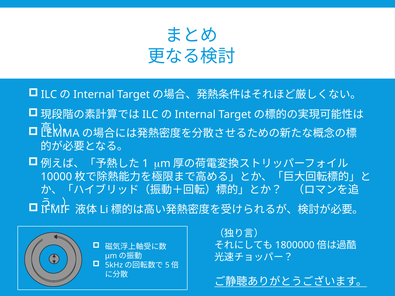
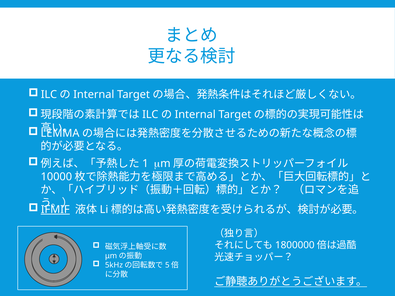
IFMIF underline: none -> present
